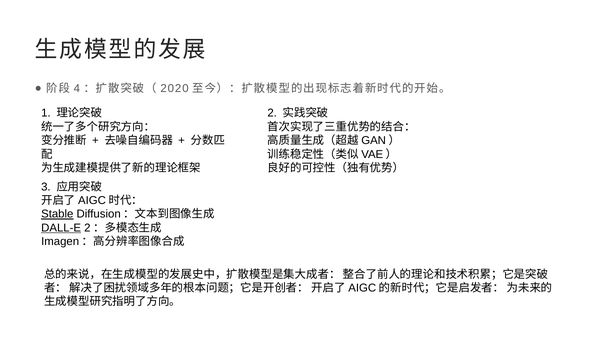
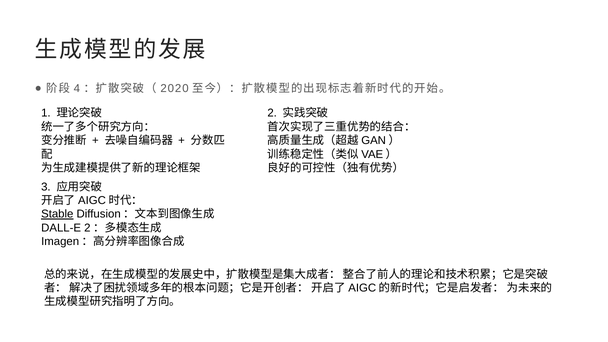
DALL-E underline: present -> none
